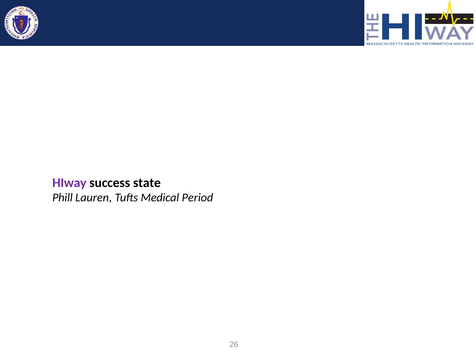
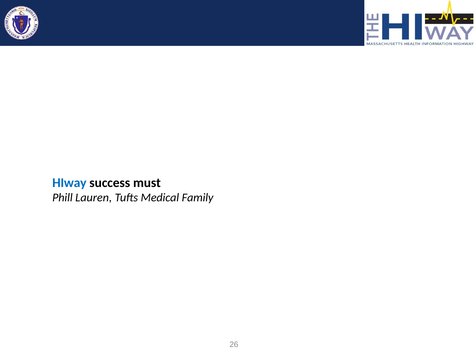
HIway colour: purple -> blue
state: state -> must
Period: Period -> Family
